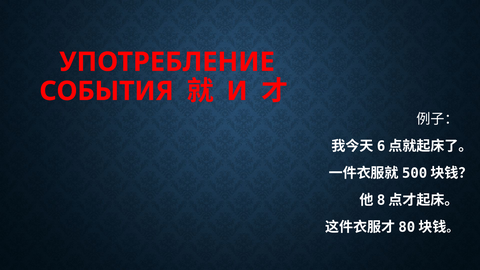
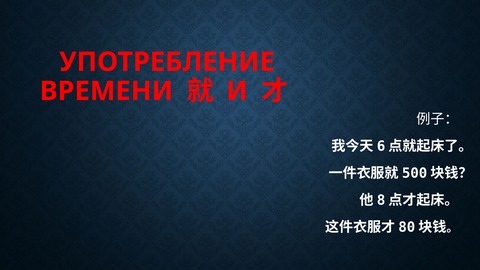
СОБЫТИЯ: СОБЫТИЯ -> ВРЕМЕНИ
